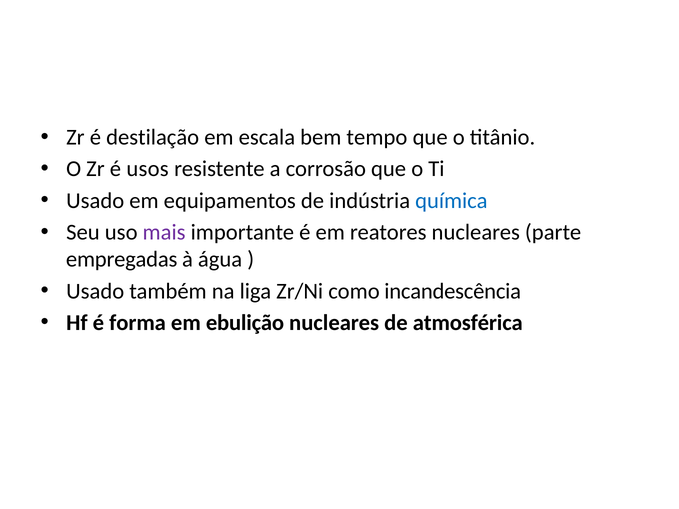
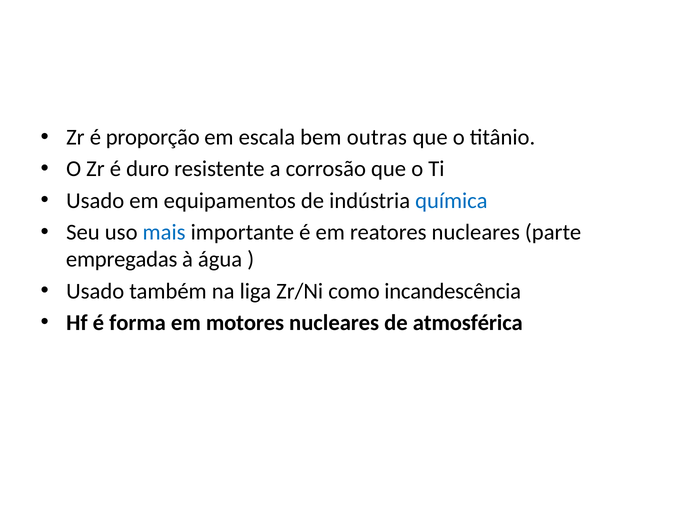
destilação: destilação -> proporção
tempo: tempo -> outras
usos: usos -> duro
mais colour: purple -> blue
ebulição: ebulição -> motores
